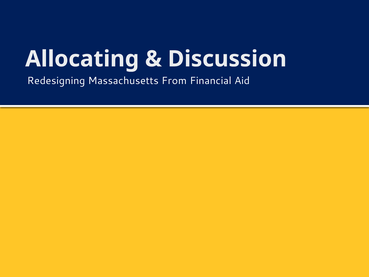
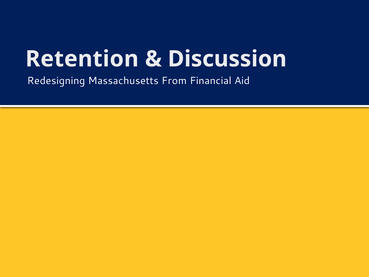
Allocating: Allocating -> Retention
